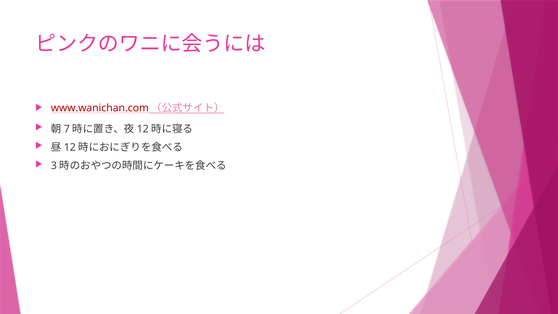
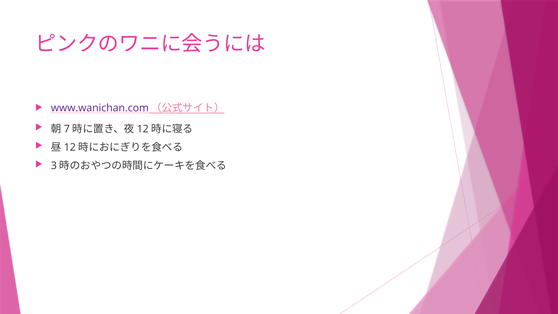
www.wanichan.com colour: red -> purple
